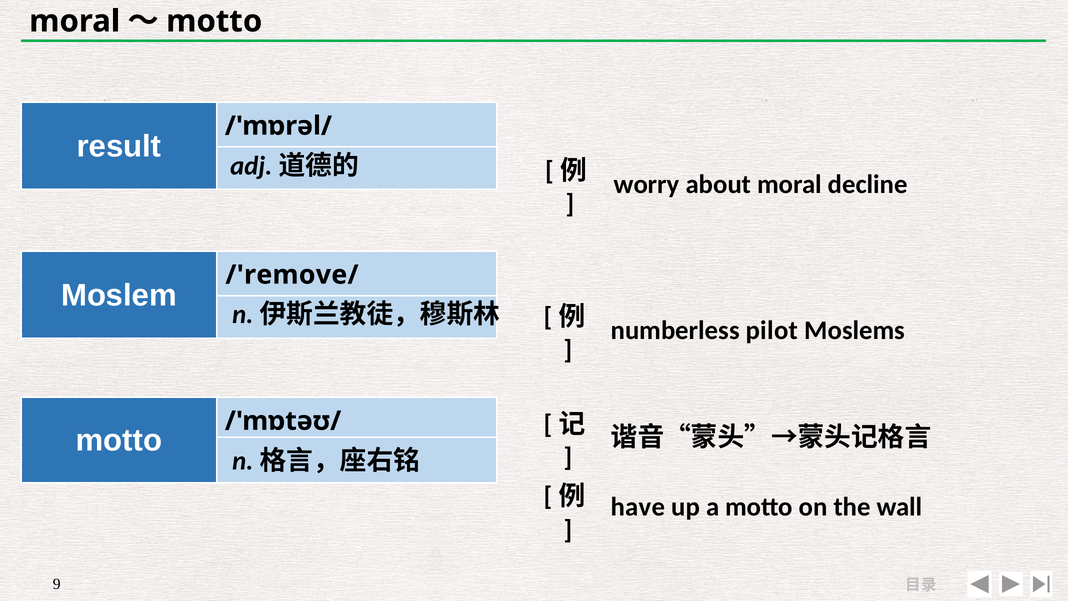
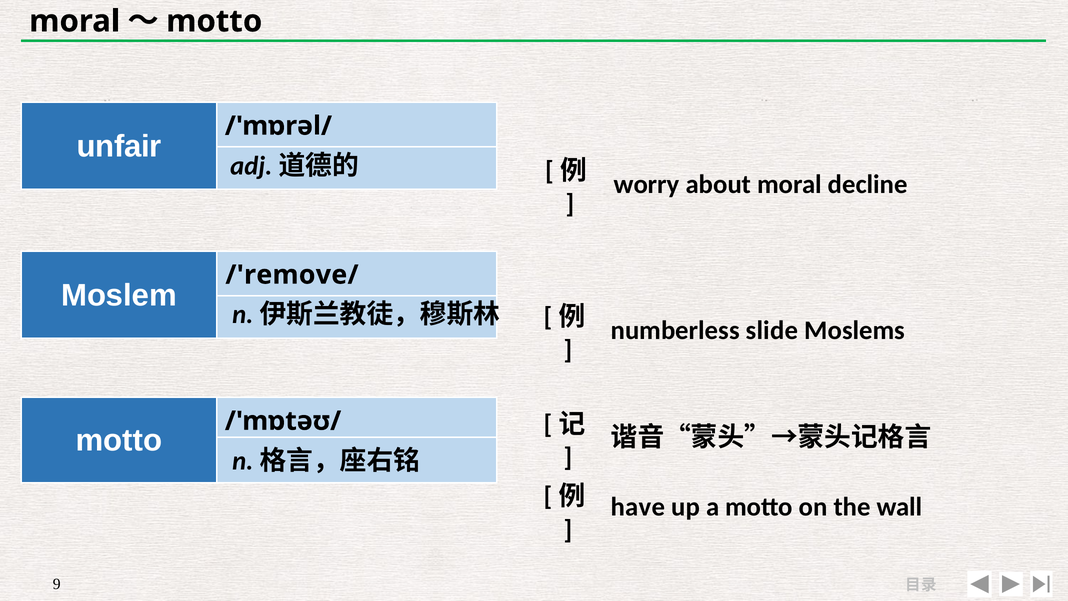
result: result -> unfair
pilot: pilot -> slide
